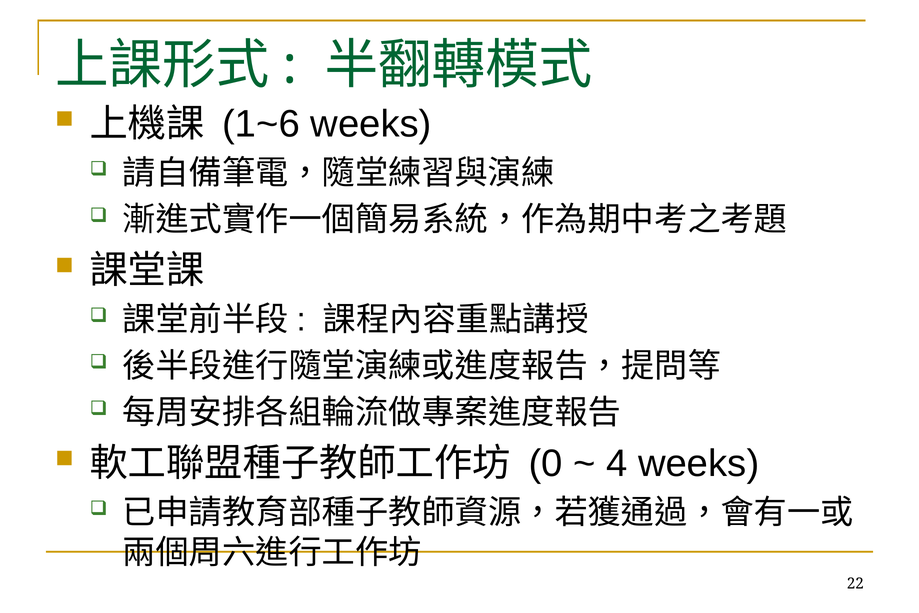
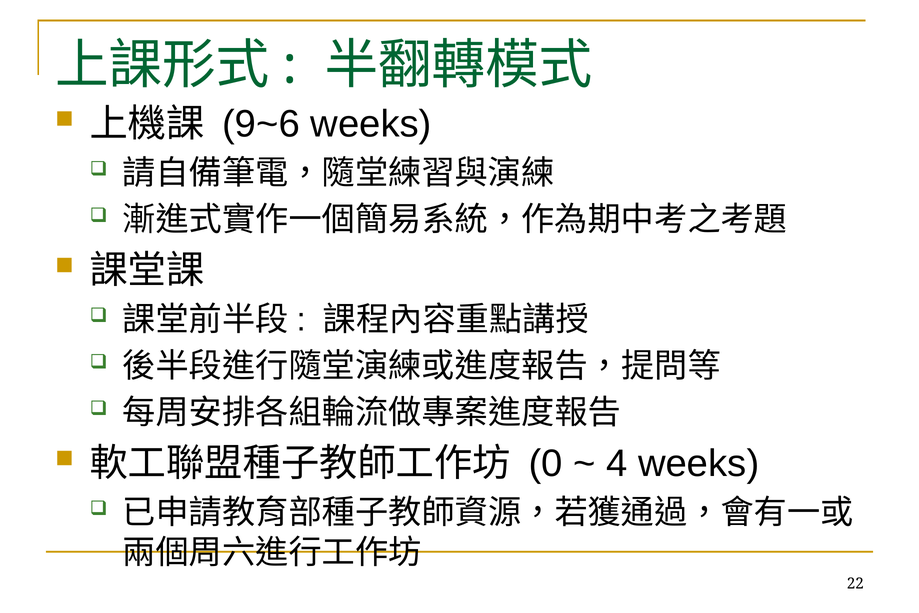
1~6: 1~6 -> 9~6
